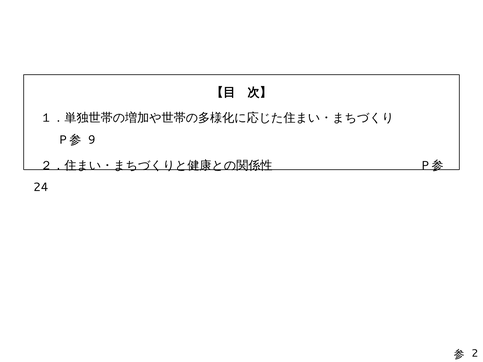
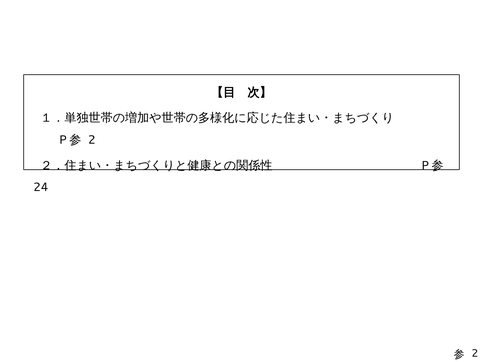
9 at (92, 140): 9 -> 2
